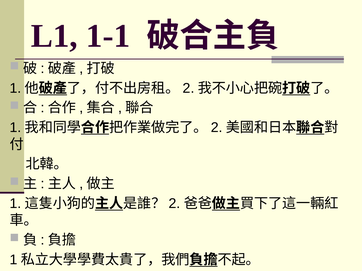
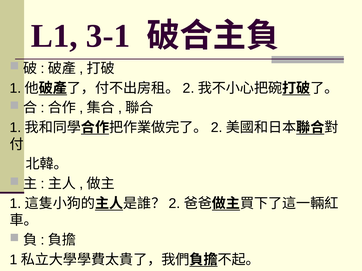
1-1: 1-1 -> 3-1
